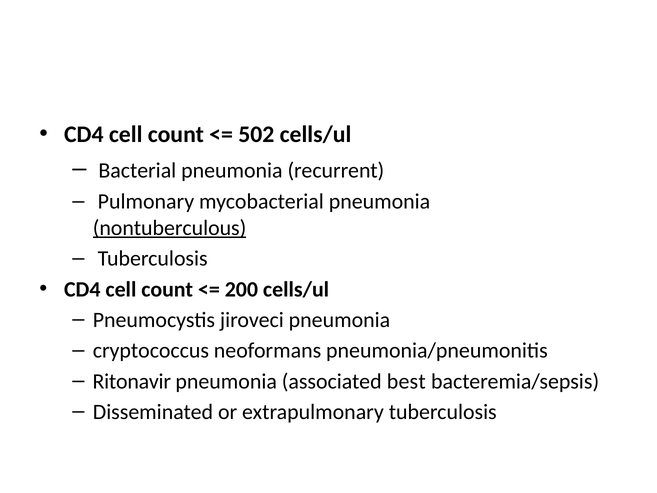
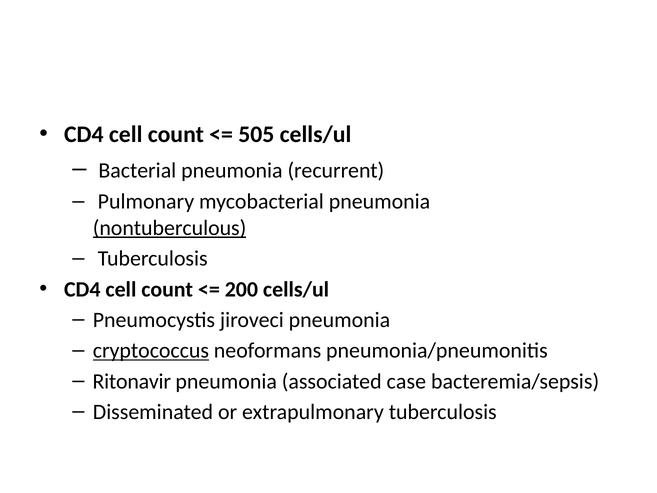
502: 502 -> 505
cryptococcus underline: none -> present
best: best -> case
